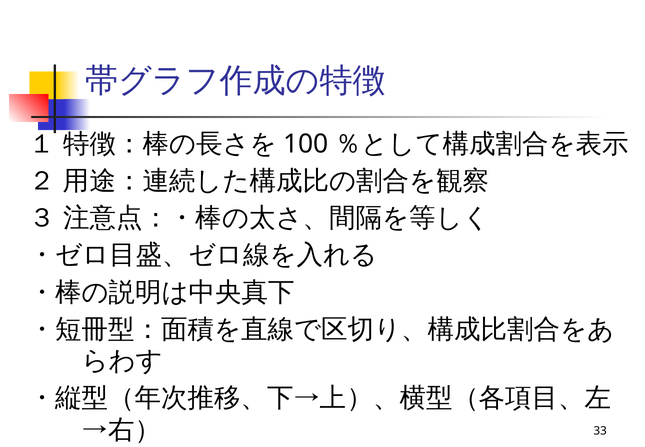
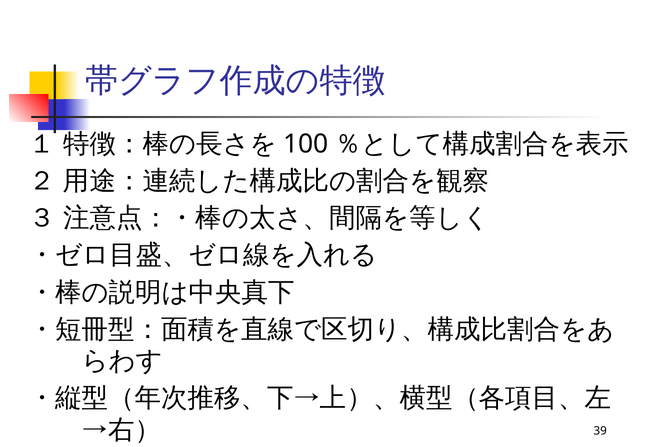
33: 33 -> 39
